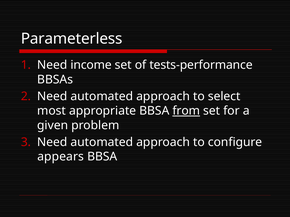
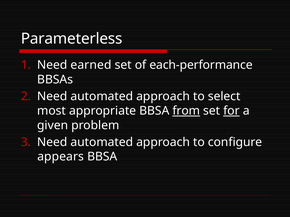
income: income -> earned
tests-performance: tests-performance -> each-performance
for underline: none -> present
